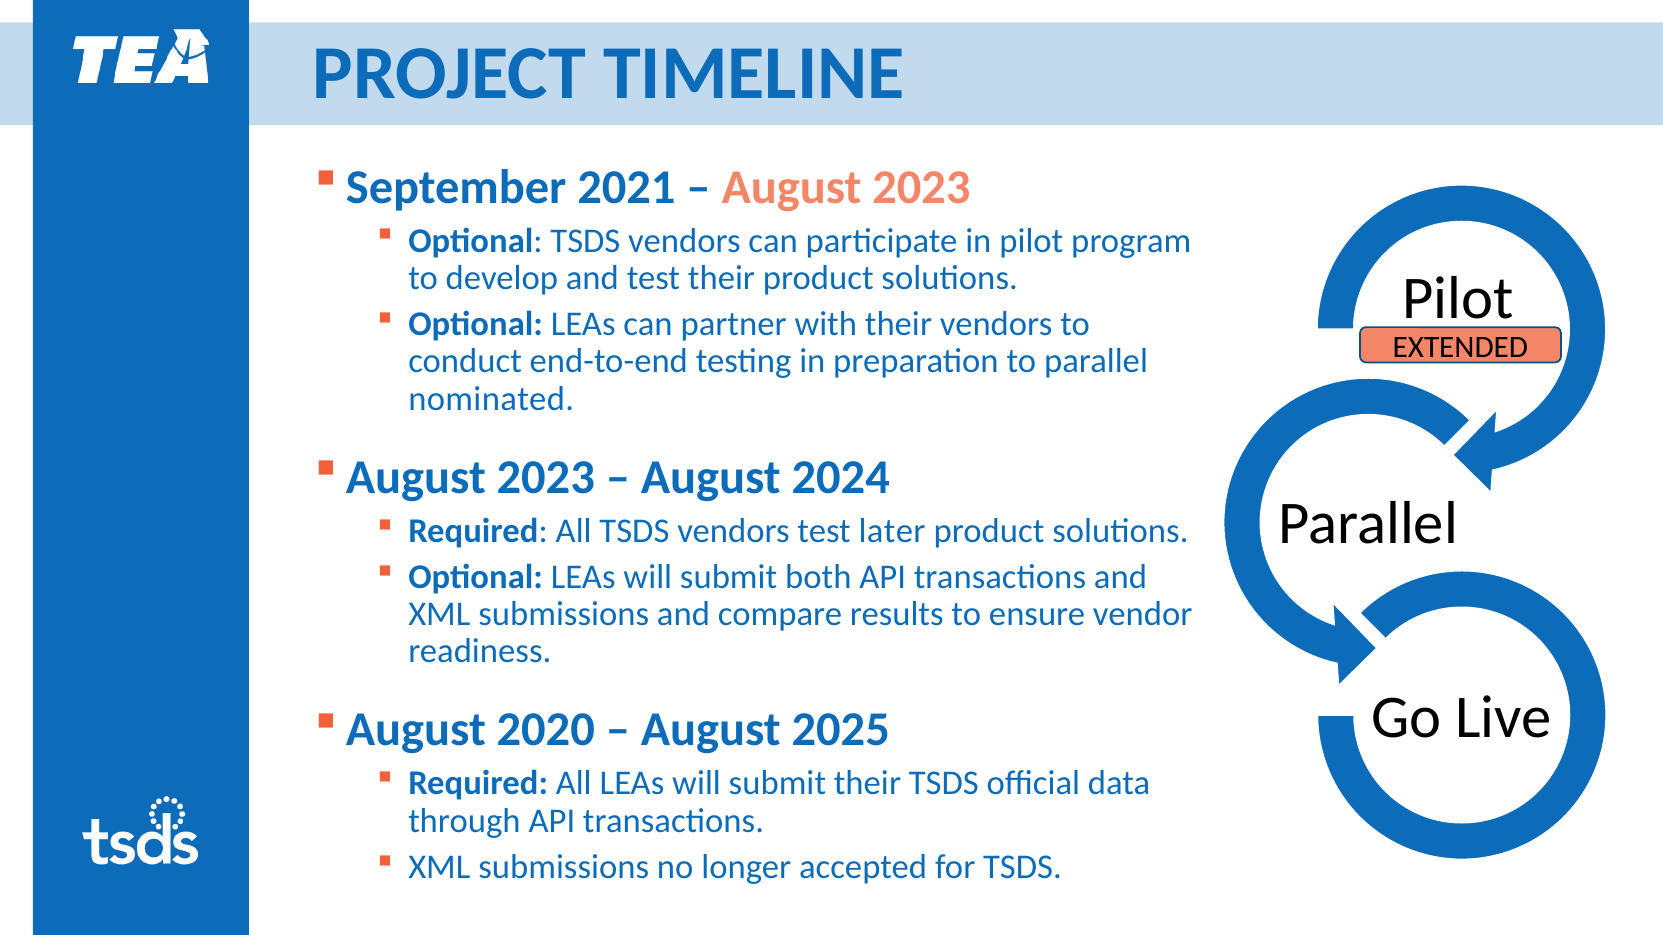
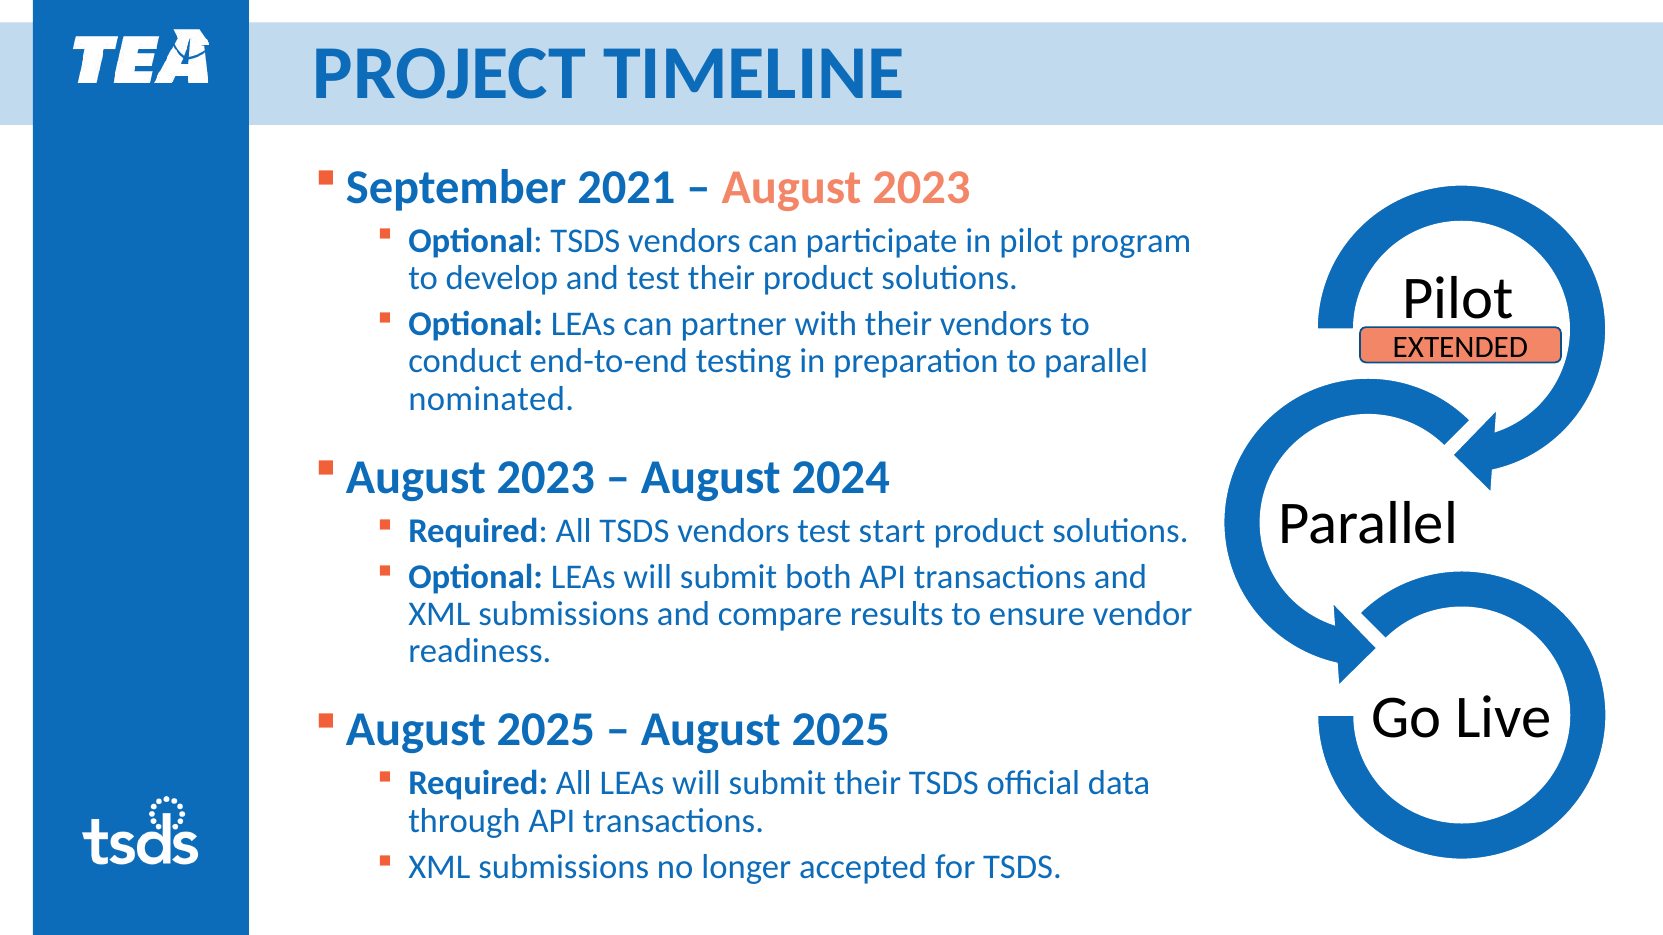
later: later -> start
2020 at (546, 730): 2020 -> 2025
